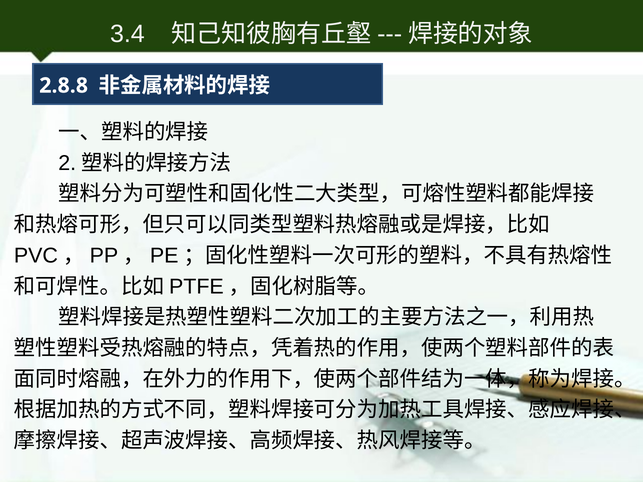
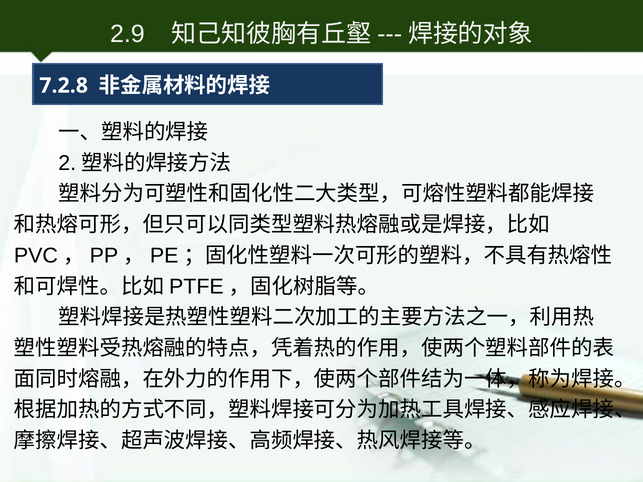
3.4: 3.4 -> 2.9
2.8.8: 2.8.8 -> 7.2.8
